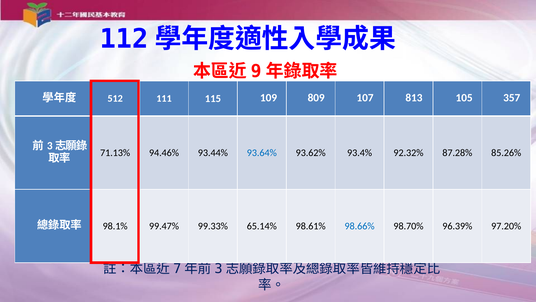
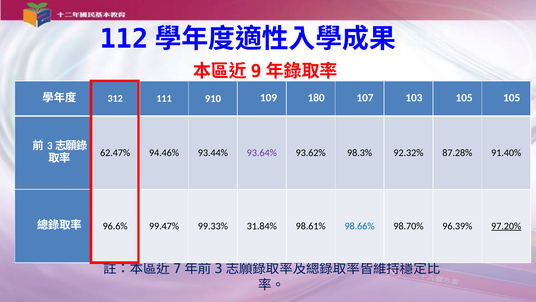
512: 512 -> 312
115: 115 -> 910
809: 809 -> 180
813: 813 -> 103
105 357: 357 -> 105
71.13%: 71.13% -> 62.47%
93.64% colour: blue -> purple
93.4%: 93.4% -> 98.3%
85.26%: 85.26% -> 91.40%
98.1%: 98.1% -> 96.6%
65.14%: 65.14% -> 31.84%
97.20% underline: none -> present
